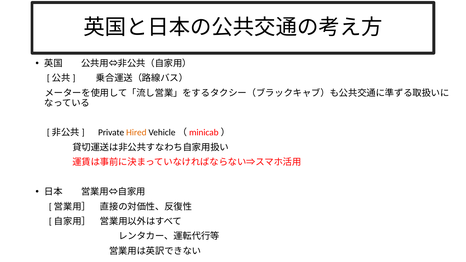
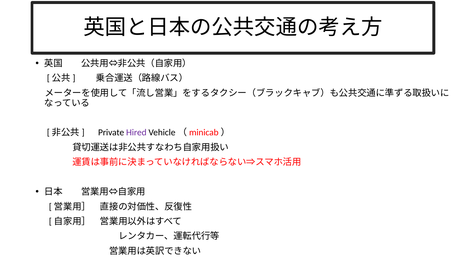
Hired colour: orange -> purple
